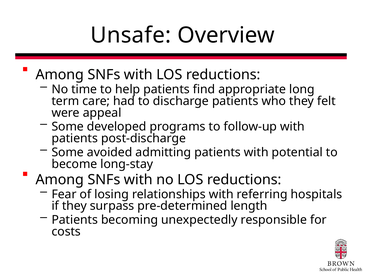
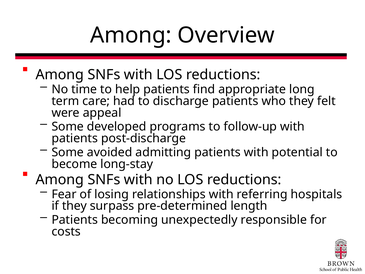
Unsafe at (131, 35): Unsafe -> Among
